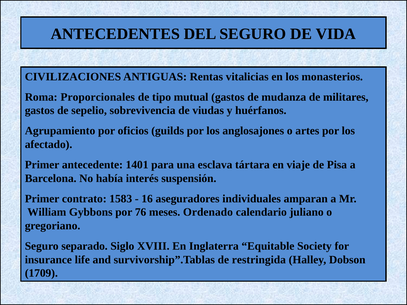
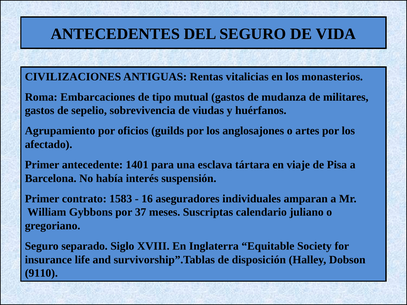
Proporcionales: Proporcionales -> Embarcaciones
76: 76 -> 37
Ordenado: Ordenado -> Suscriptas
restringida: restringida -> disposición
1709: 1709 -> 9110
